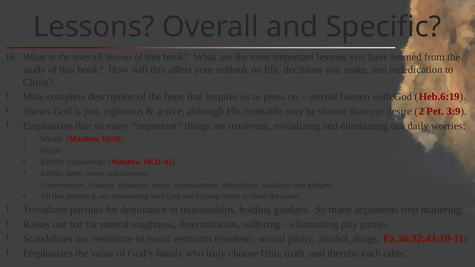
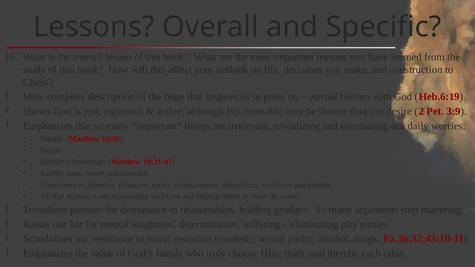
rededication: rededication -> construction
